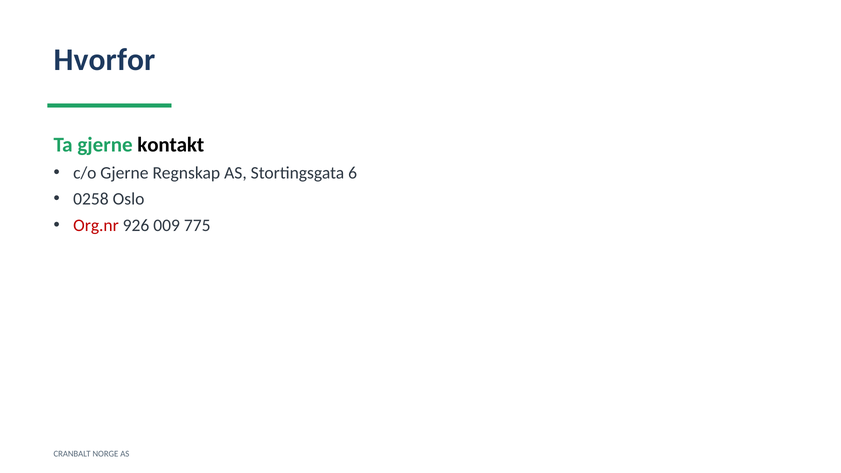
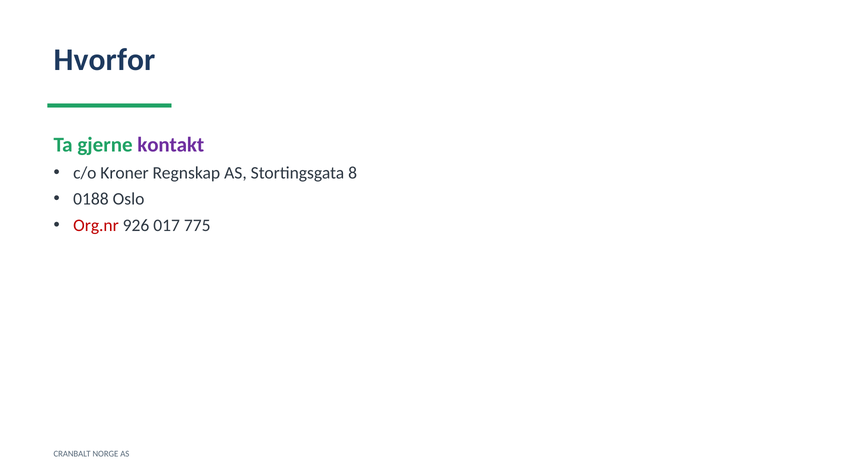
kontakt colour: black -> purple
c/o Gjerne: Gjerne -> Kroner
6: 6 -> 8
0258: 0258 -> 0188
009: 009 -> 017
